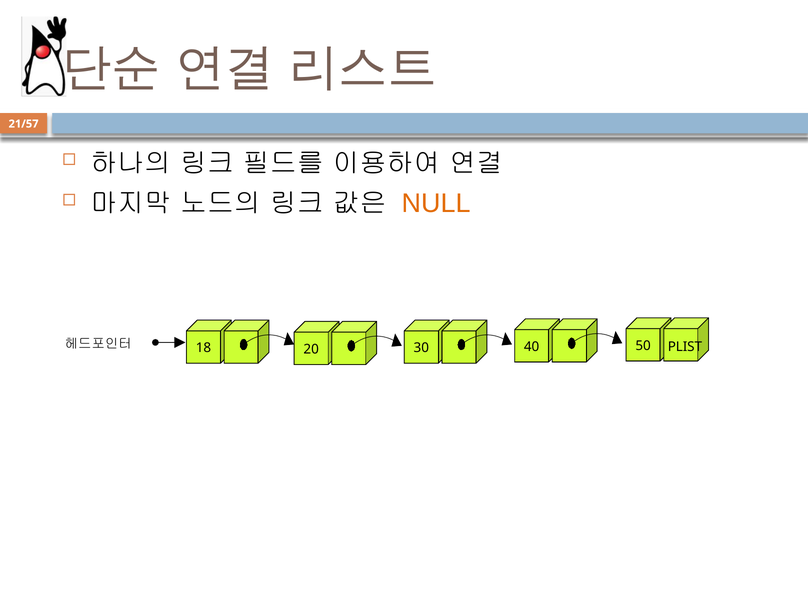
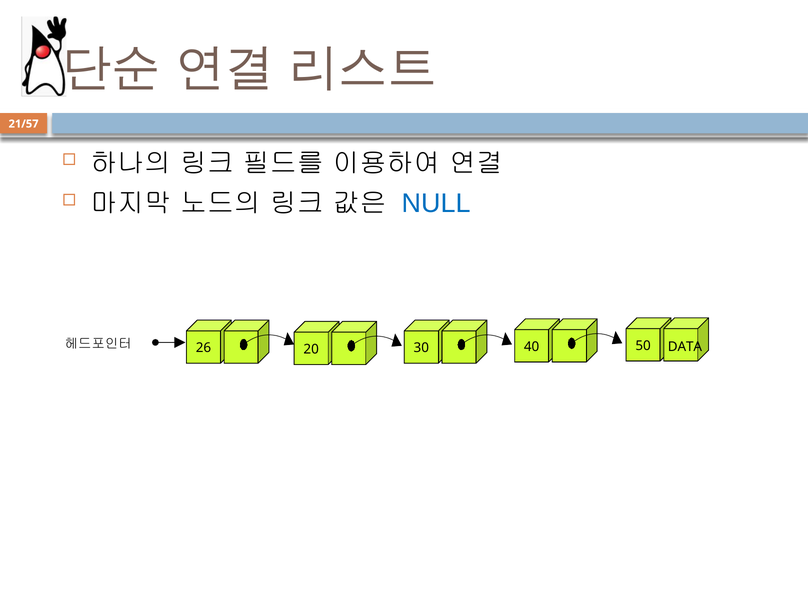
NULL at (436, 204) colour: orange -> blue
18: 18 -> 26
PLIST: PLIST -> DATA
